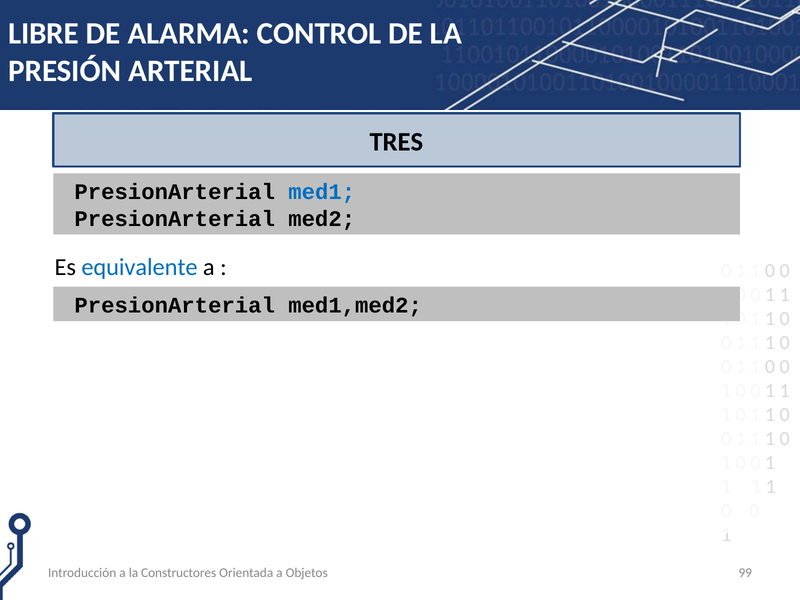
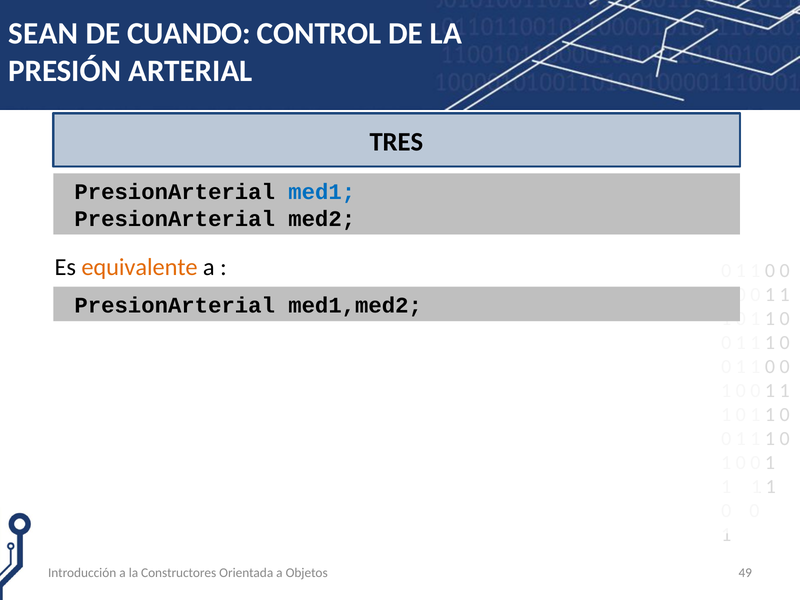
LIBRE: LIBRE -> SEAN
ALARMA: ALARMA -> CUANDO
equivalente colour: blue -> orange
99: 99 -> 49
